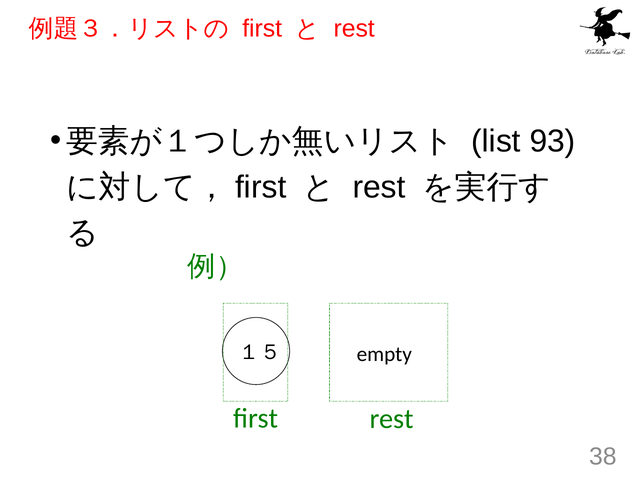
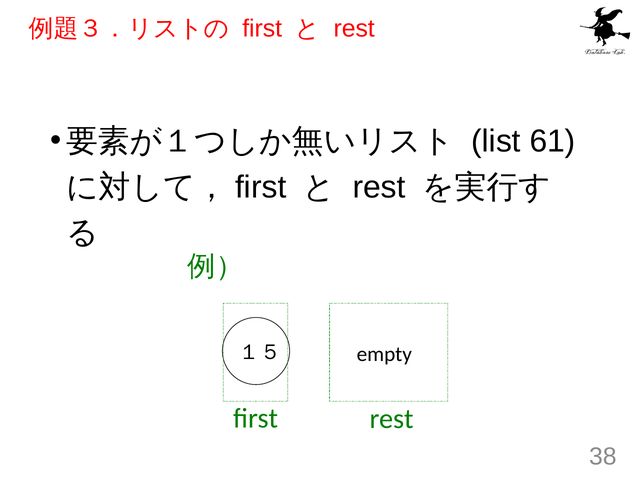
93: 93 -> 61
